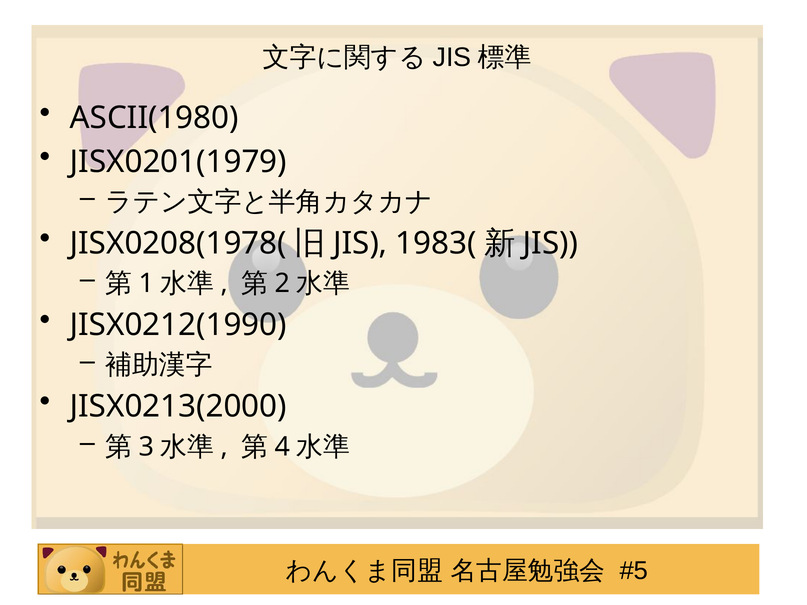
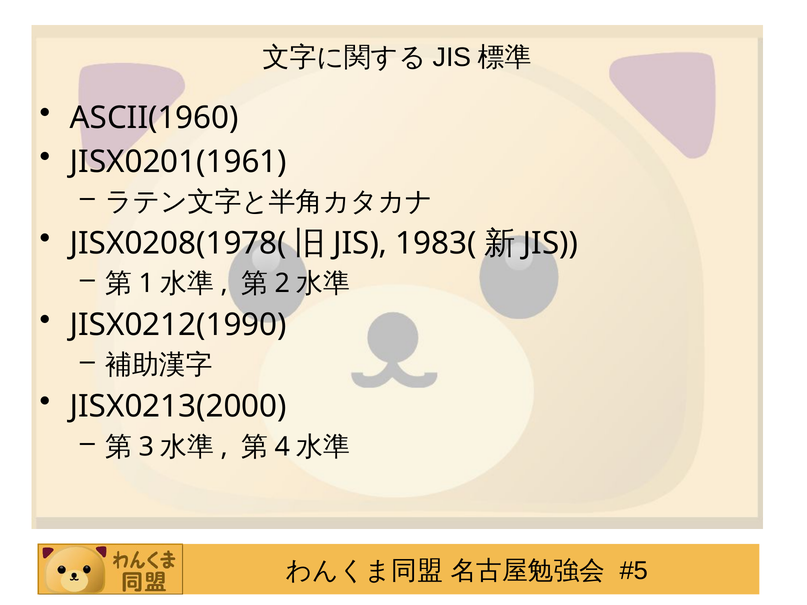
ASCII(1980: ASCII(1980 -> ASCII(1960
JISX0201(1979: JISX0201(1979 -> JISX0201(1961
